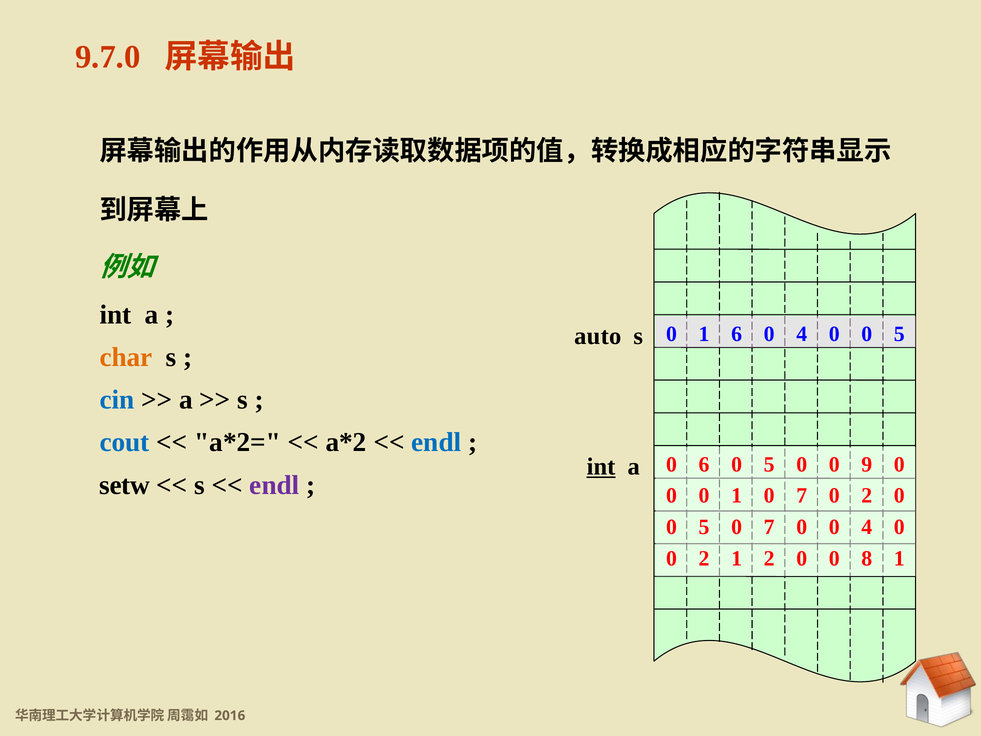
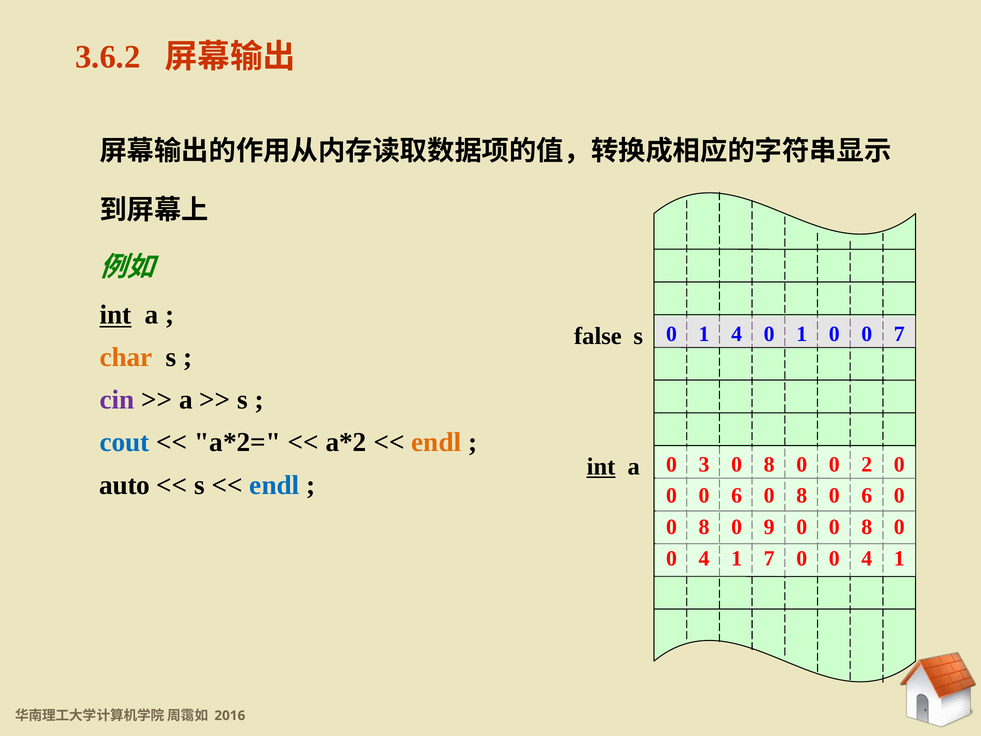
9.7.0: 9.7.0 -> 3.6.2
int at (115, 315) underline: none -> present
1 6: 6 -> 4
4 at (802, 334): 4 -> 1
5 at (899, 334): 5 -> 7
auto: auto -> false
cin colour: blue -> purple
endl at (436, 442) colour: blue -> orange
0 6: 6 -> 3
5 at (769, 464): 5 -> 8
9: 9 -> 2
setw: setw -> auto
endl at (274, 485) colour: purple -> blue
0 0 1: 1 -> 6
7 at (802, 496): 7 -> 8
2 at (867, 496): 2 -> 6
5 at (704, 527): 5 -> 8
7 at (769, 527): 7 -> 9
4 at (867, 527): 4 -> 8
2 at (704, 558): 2 -> 4
1 2: 2 -> 7
8 at (867, 558): 8 -> 4
